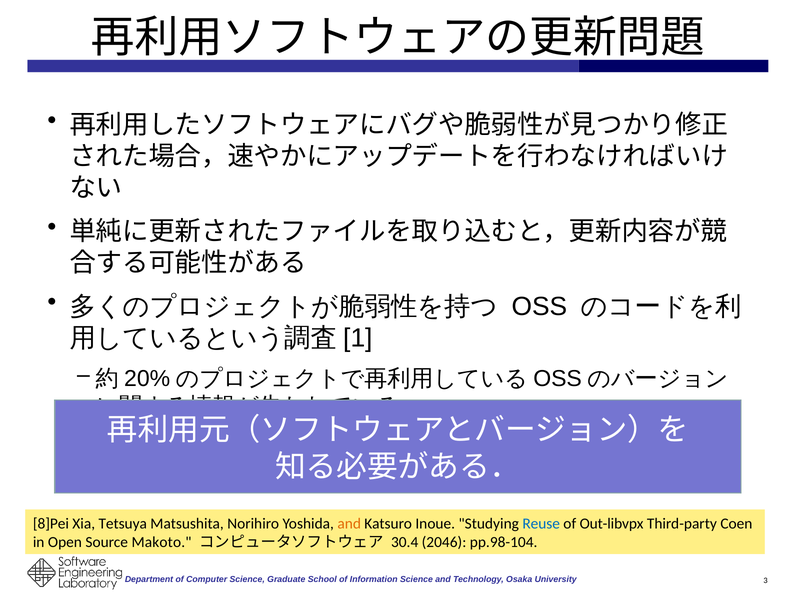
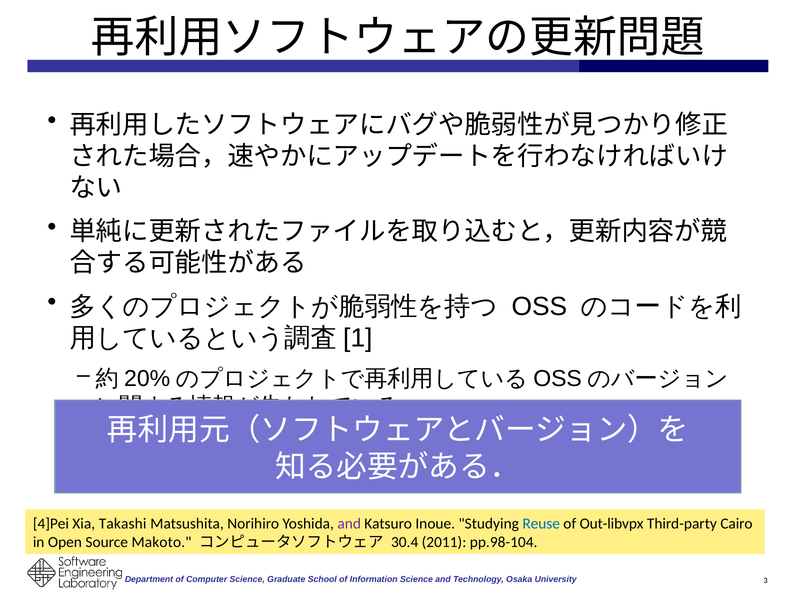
8]Pei: 8]Pei -> 4]Pei
Tetsuya: Tetsuya -> Takashi
and at (349, 524) colour: orange -> purple
Coen: Coen -> Cairo
2046: 2046 -> 2011
